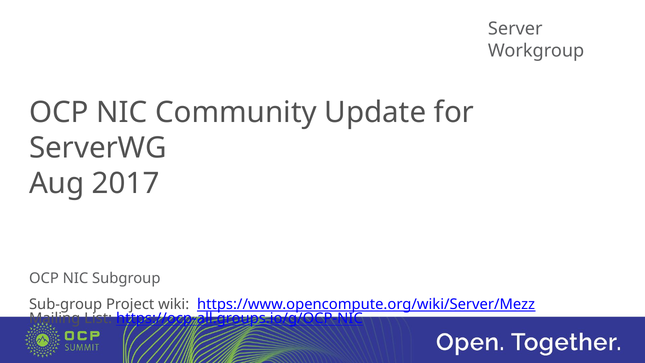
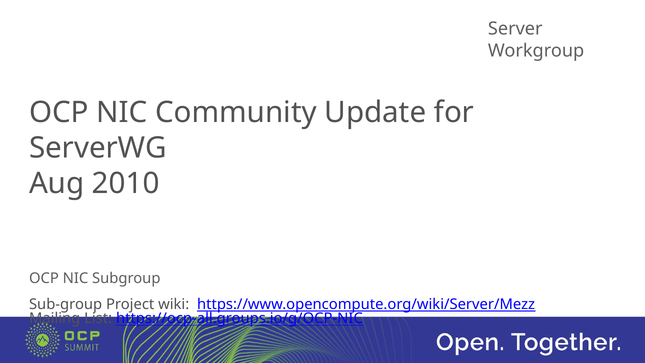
2017: 2017 -> 2010
